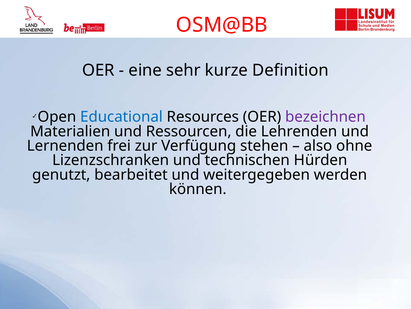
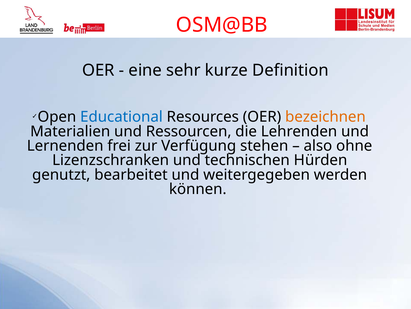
bezeichnen colour: purple -> orange
